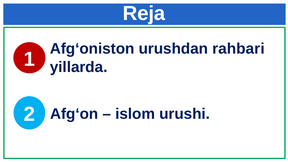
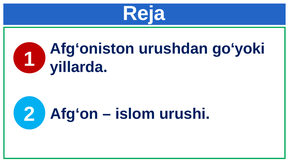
rahbari: rahbari -> goʻyoki
